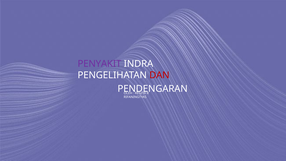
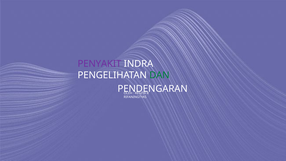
DAN colour: red -> green
